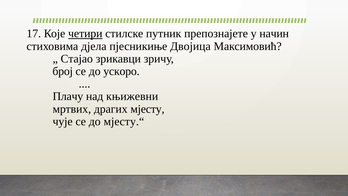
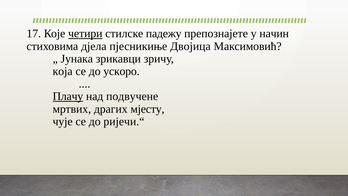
путник: путник -> падежу
Стајао: Стајао -> Јунака
број: број -> која
Плачу underline: none -> present
књижевни: књижевни -> подвучене
мјесту.“: мјесту.“ -> ријечи.“
